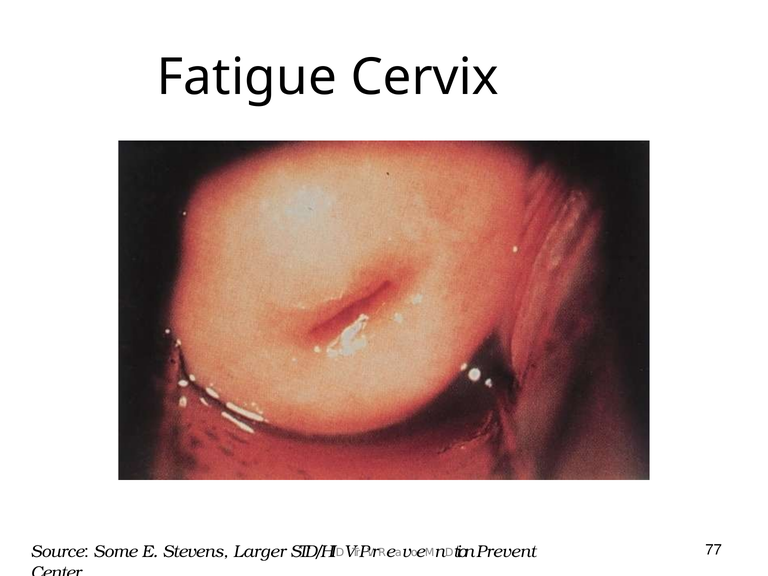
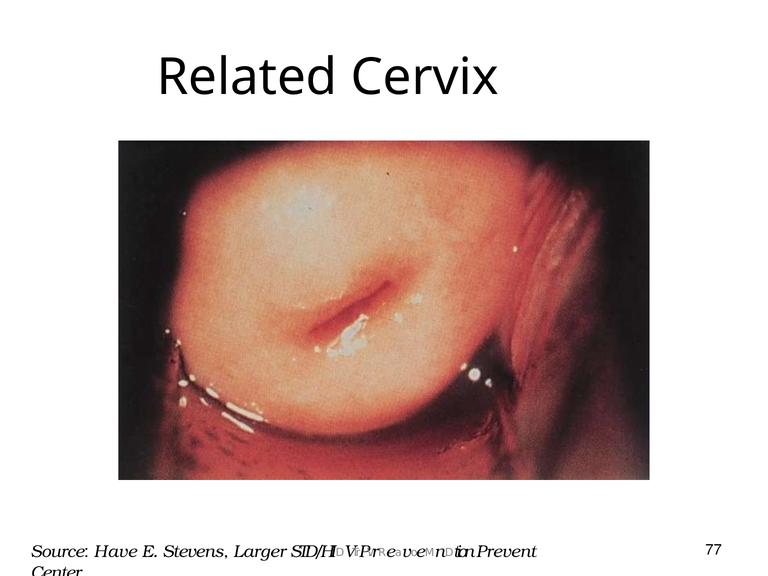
Fatigue: Fatigue -> Related
Some: Some -> Have
